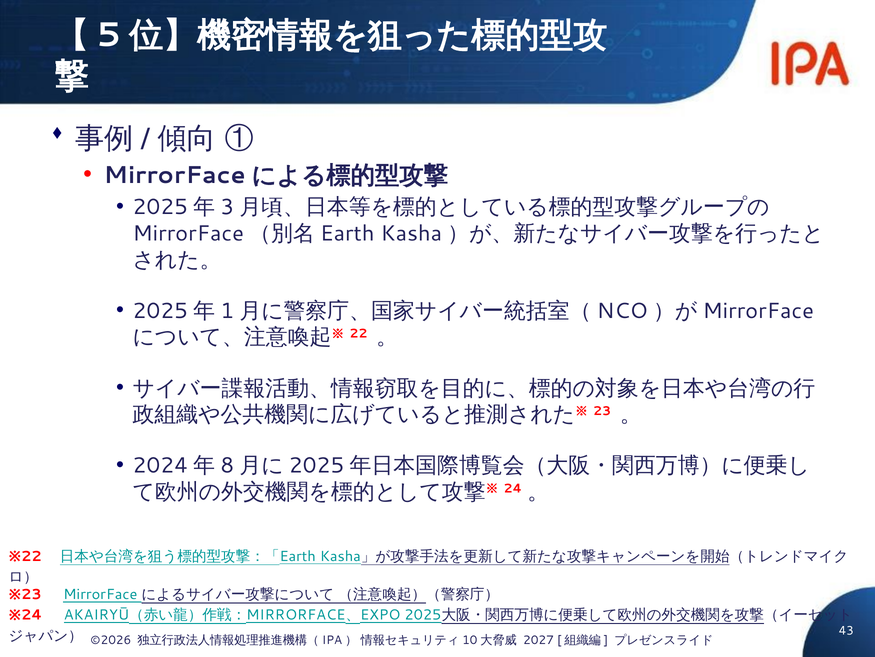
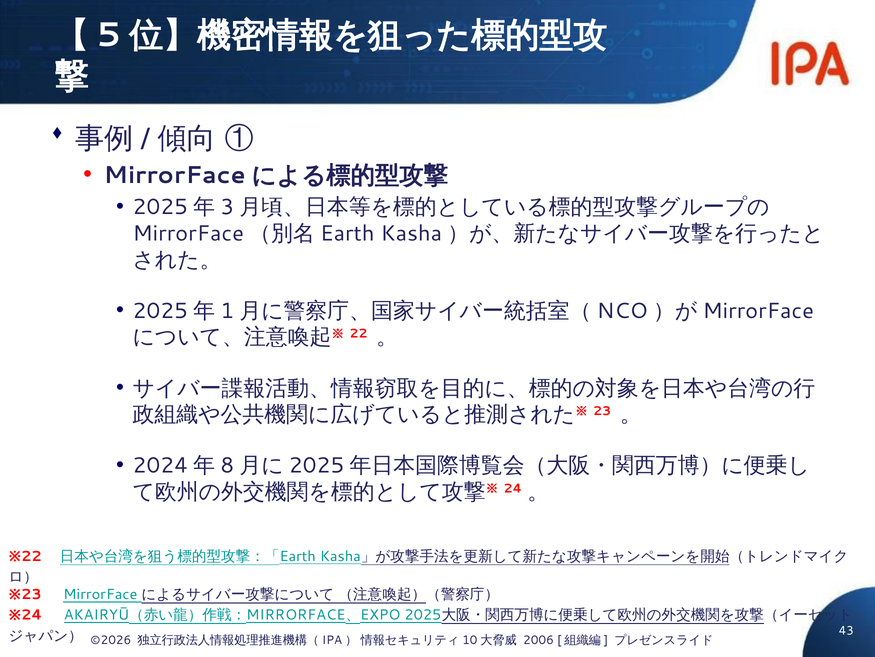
2027: 2027 -> 2006
